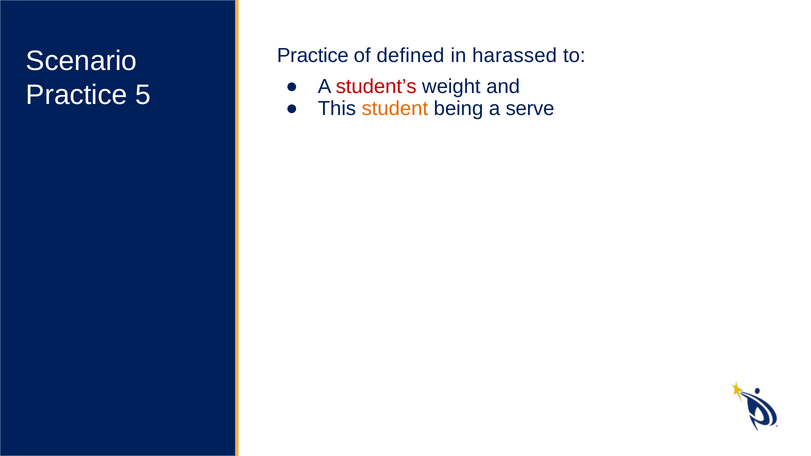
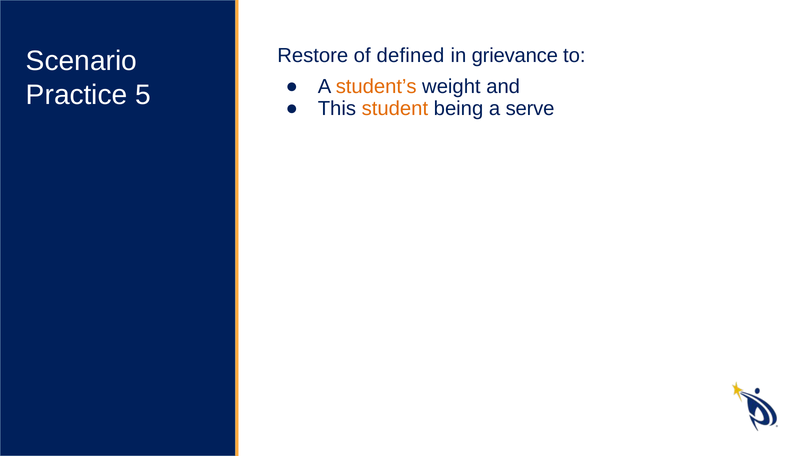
Practice at (313, 56): Practice -> Restore
harassed: harassed -> grievance
student’s colour: red -> orange
